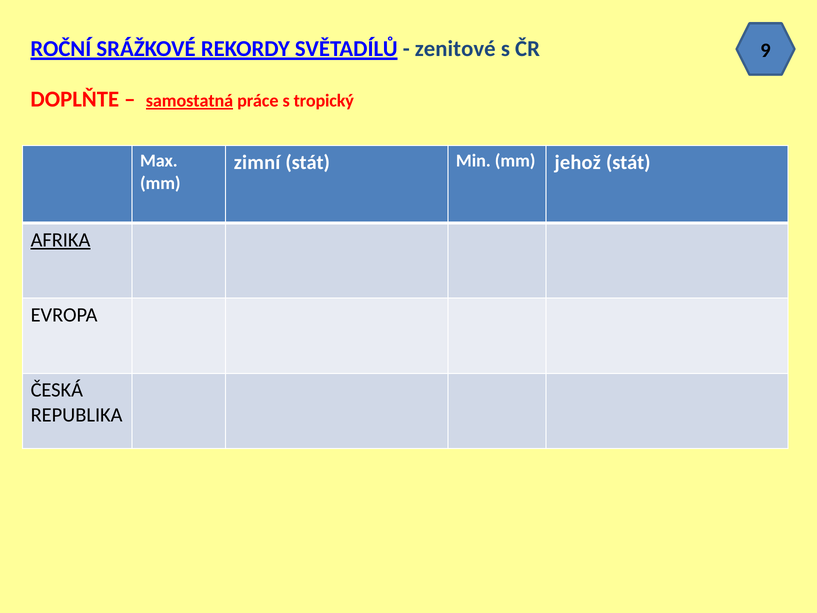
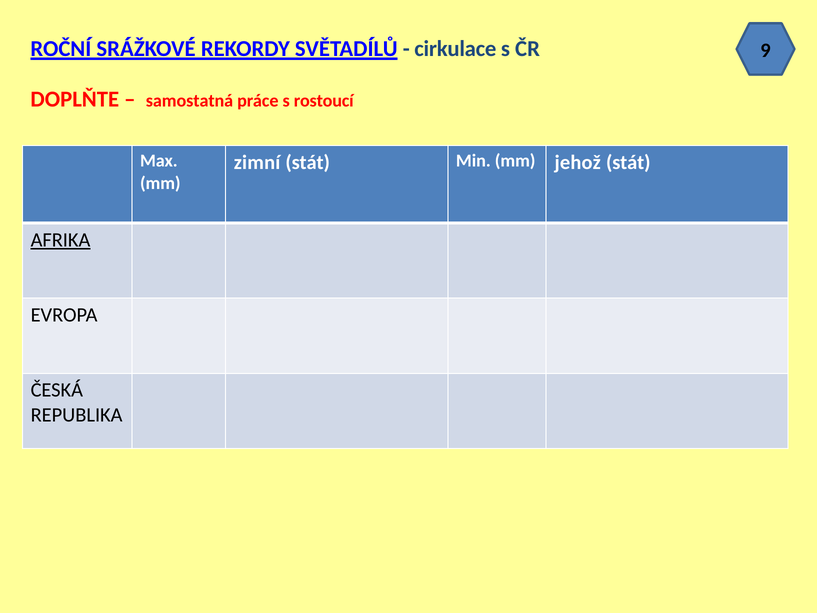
zenitové: zenitové -> cirkulace
samostatná underline: present -> none
tropický: tropický -> rostoucí
